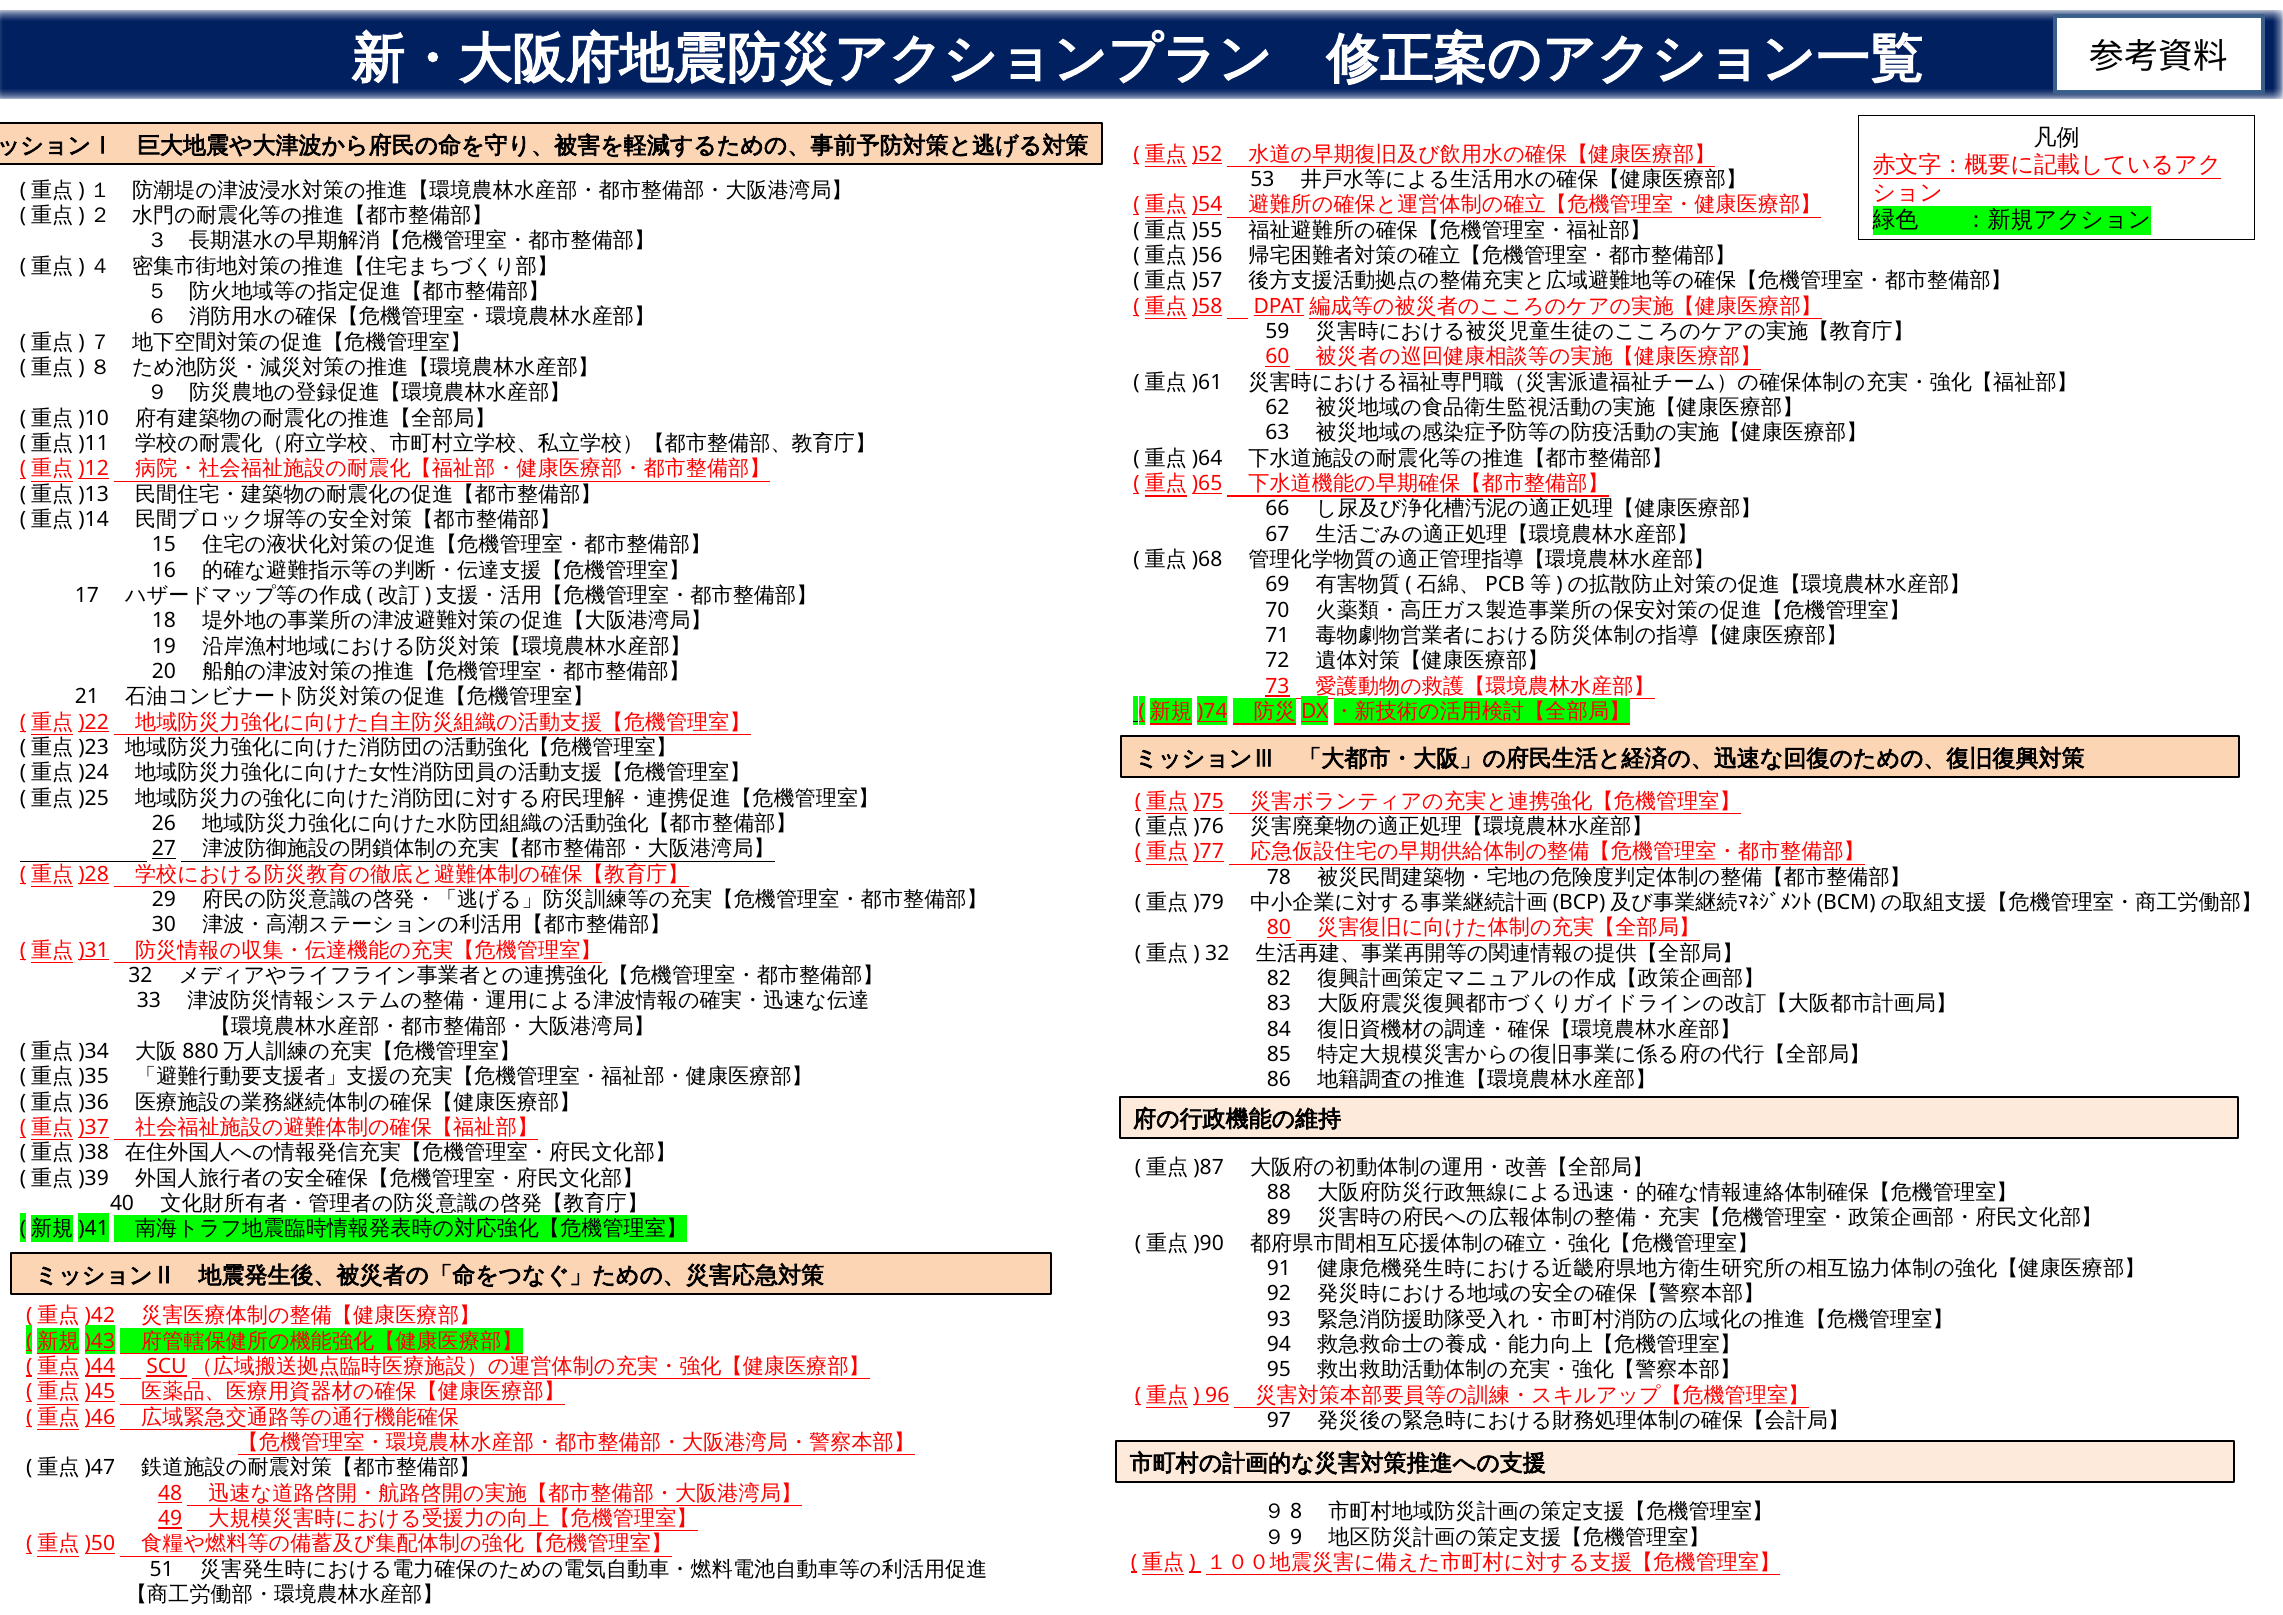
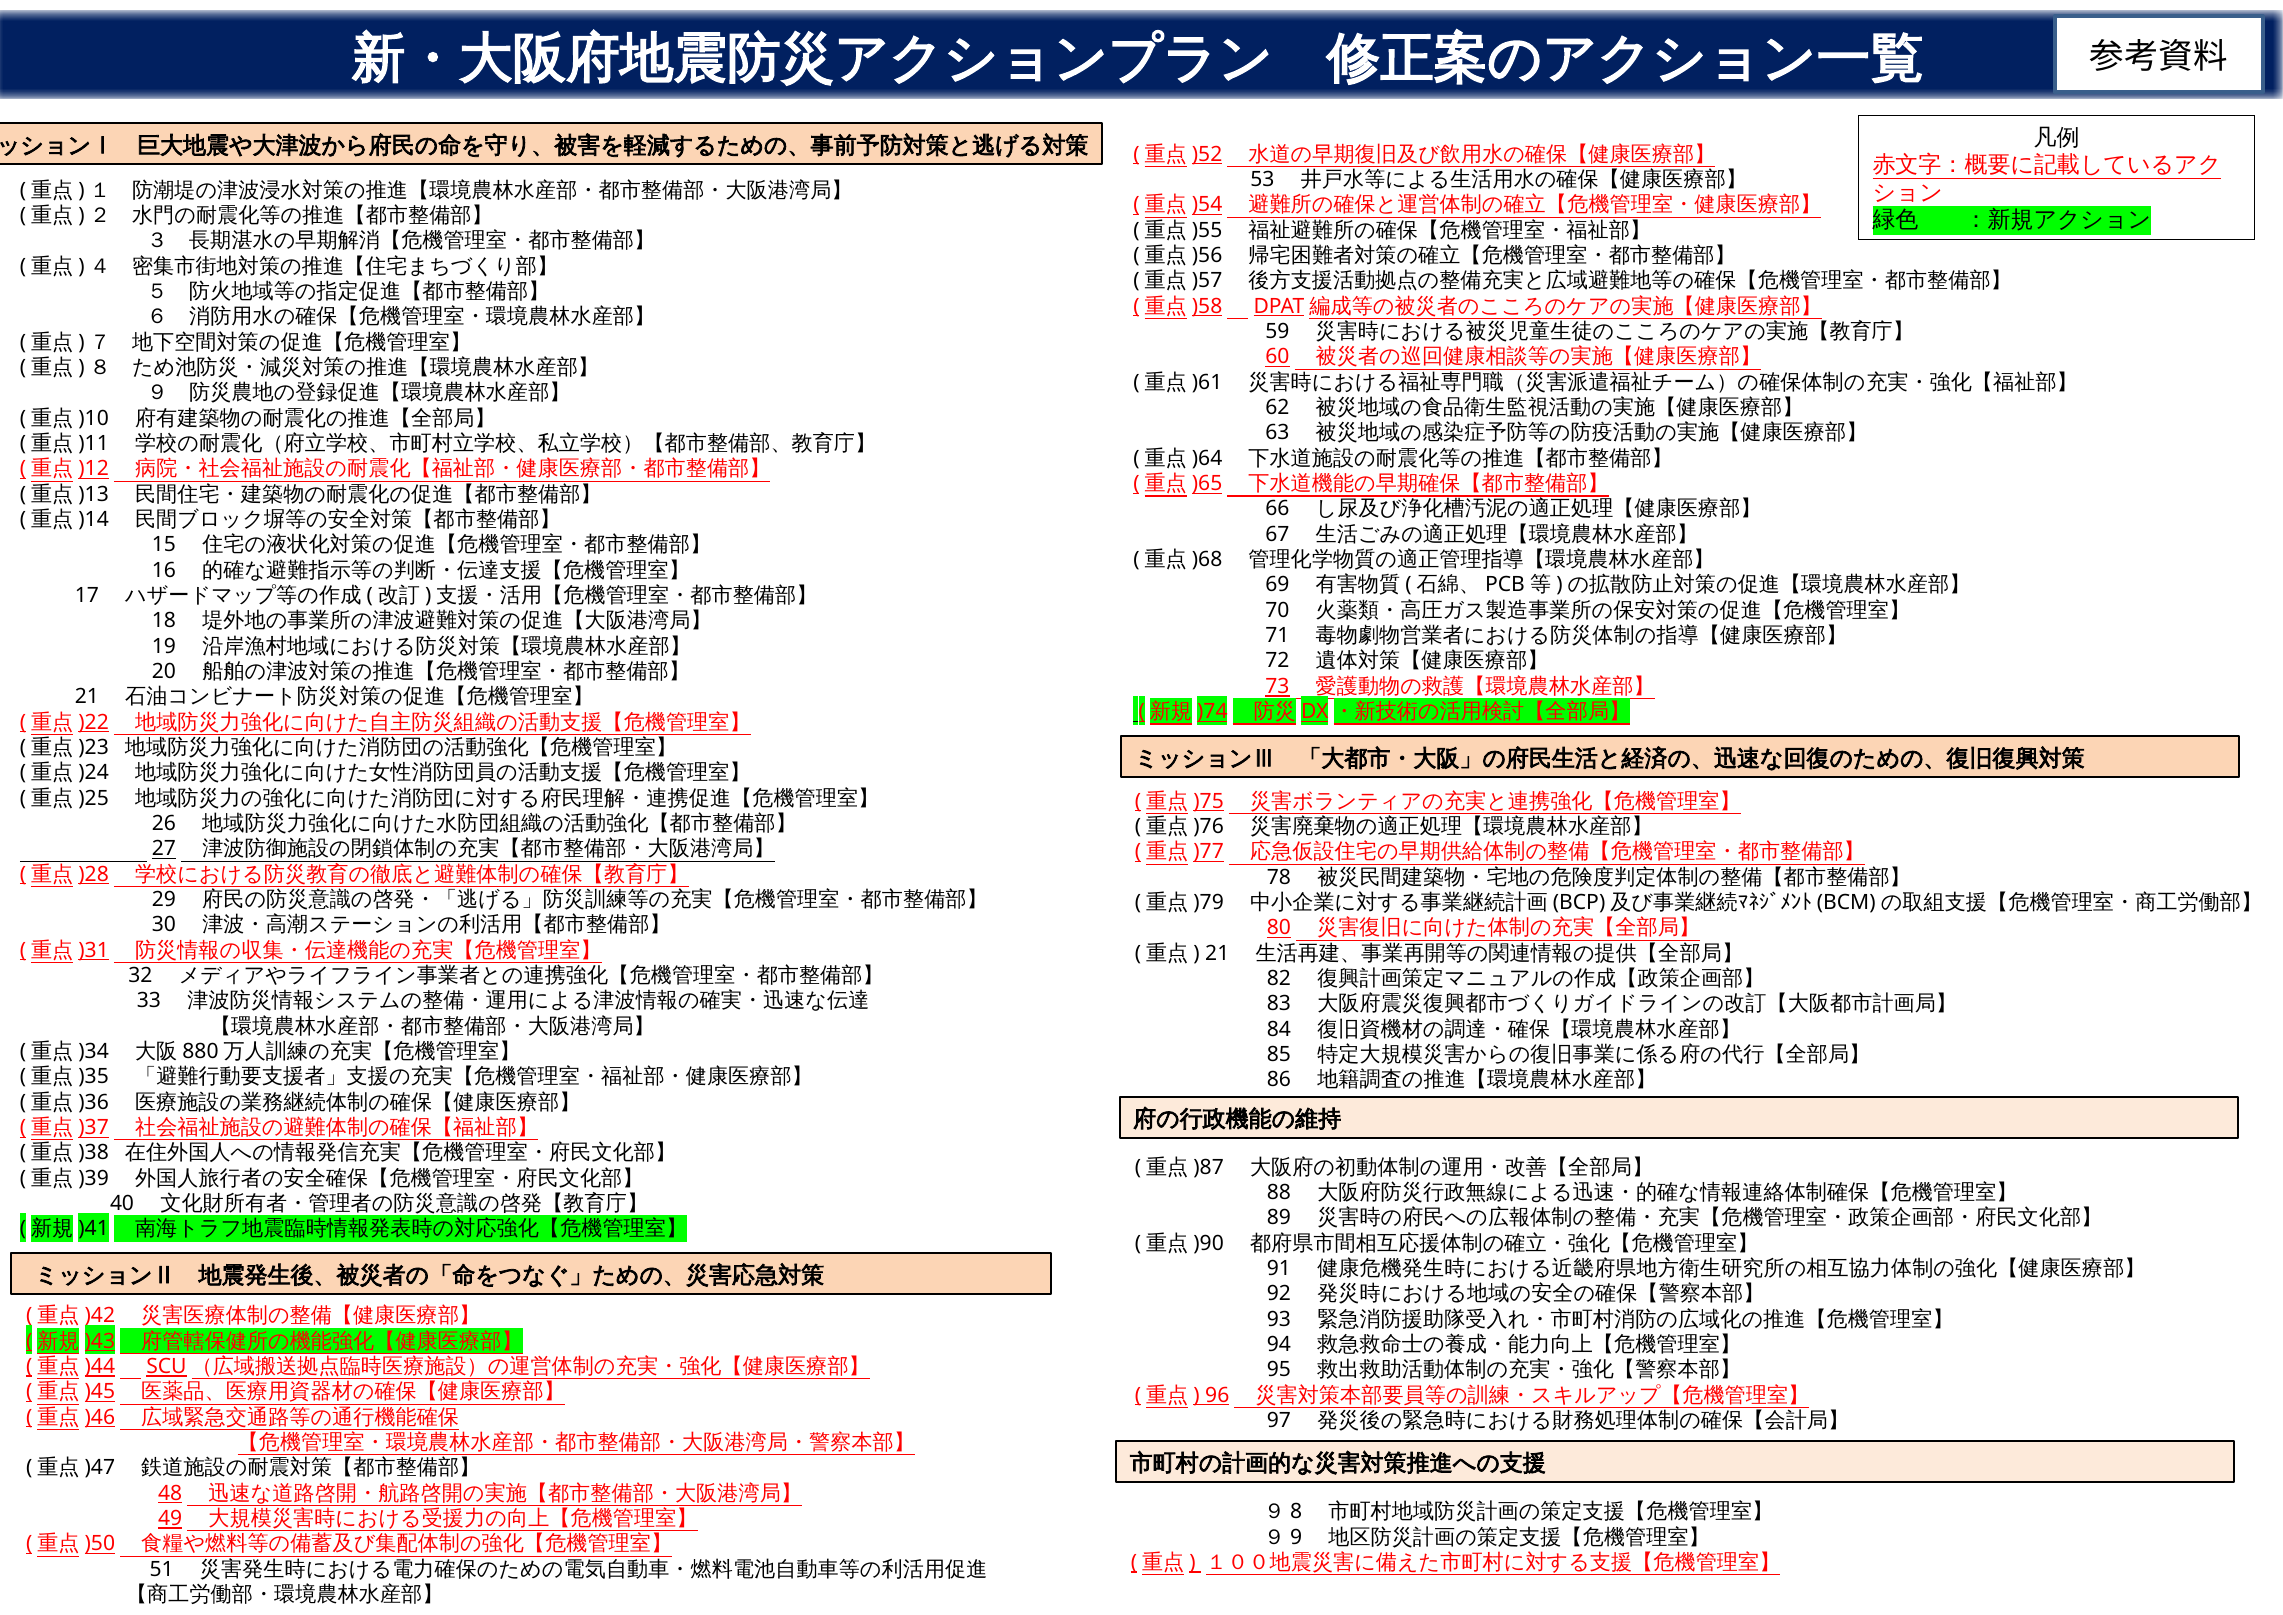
32 at (1217, 953): 32 -> 21
